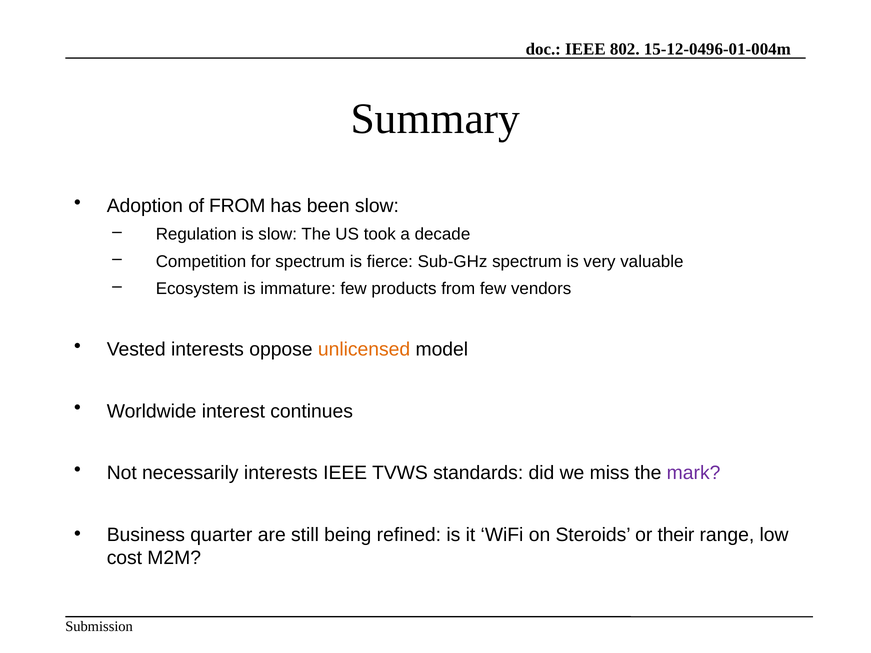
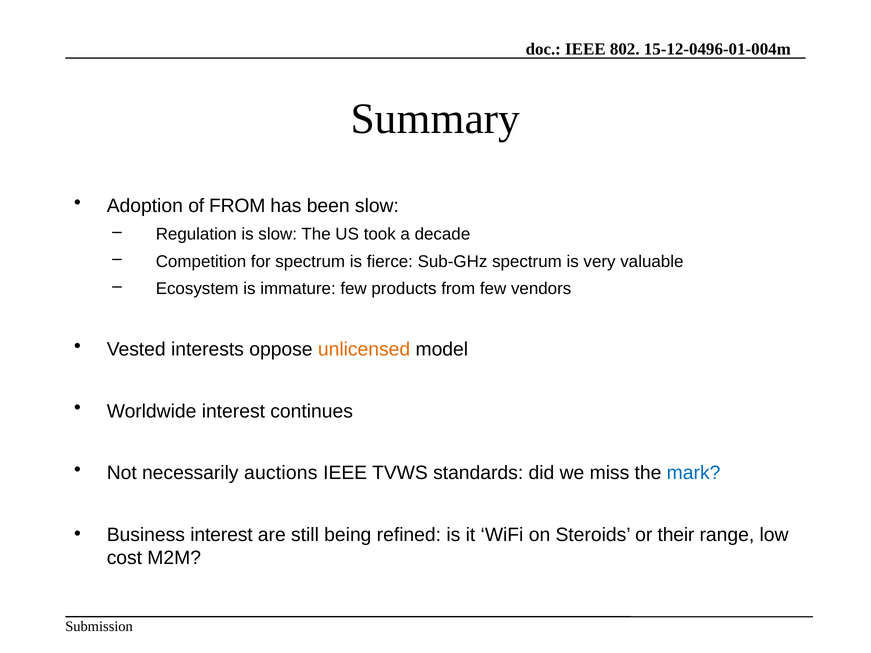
necessarily interests: interests -> auctions
mark colour: purple -> blue
Business quarter: quarter -> interest
